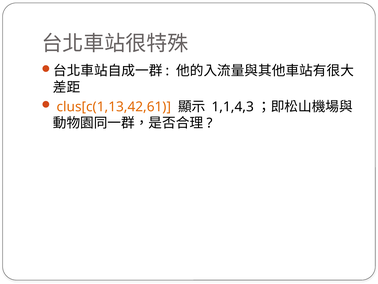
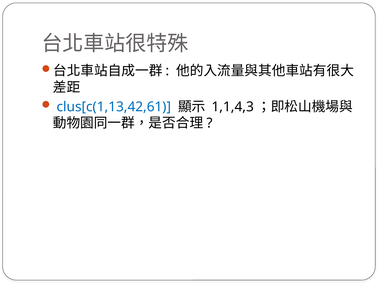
clus[c(1,13,42,61 colour: orange -> blue
